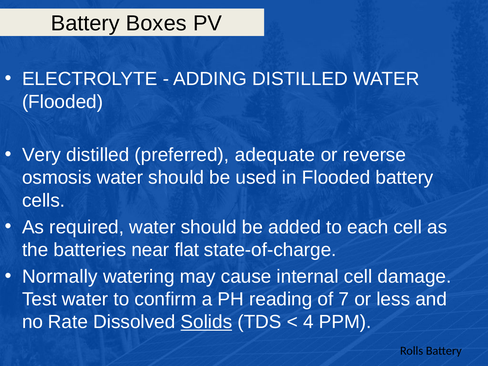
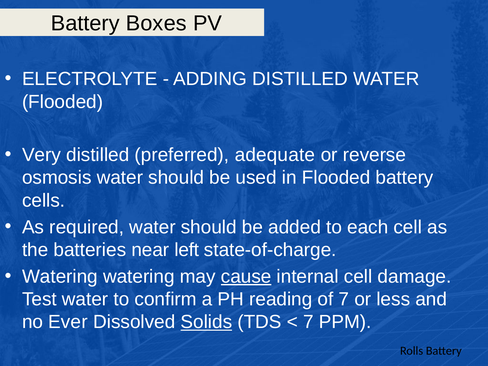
flat: flat -> left
Normally at (60, 276): Normally -> Watering
cause underline: none -> present
Rate: Rate -> Ever
4 at (308, 322): 4 -> 7
